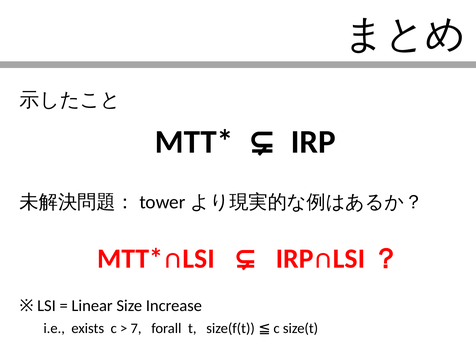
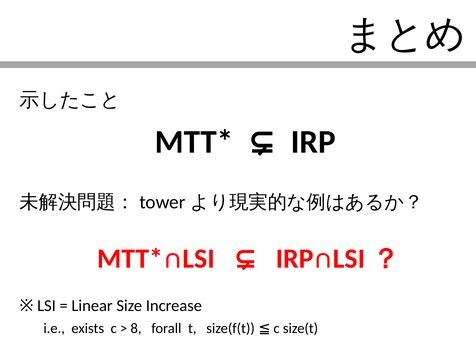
7: 7 -> 8
